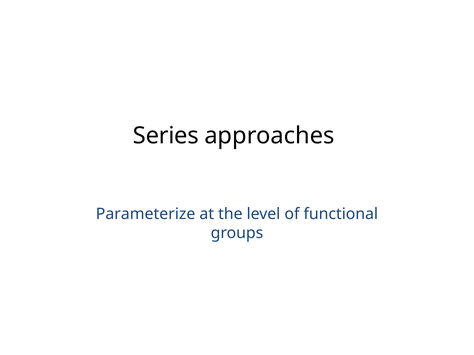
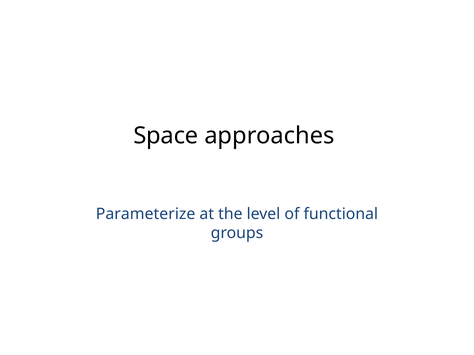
Series: Series -> Space
